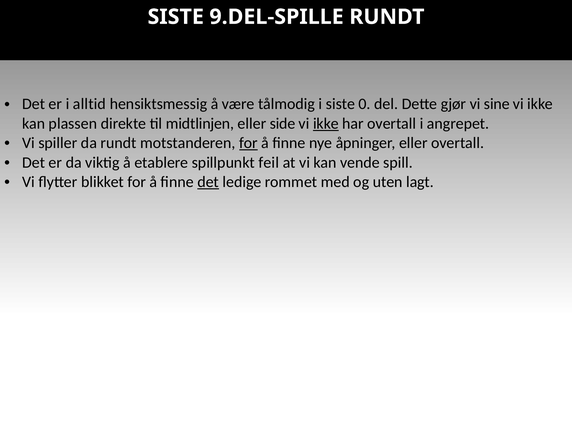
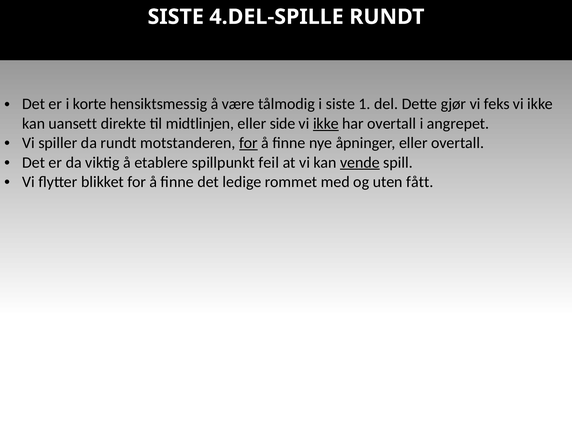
9.DEL-SPILLE: 9.DEL-SPILLE -> 4.DEL-SPILLE
alltid: alltid -> korte
0: 0 -> 1
sine: sine -> feks
plassen: plassen -> uansett
vende underline: none -> present
det at (208, 182) underline: present -> none
lagt: lagt -> fått
